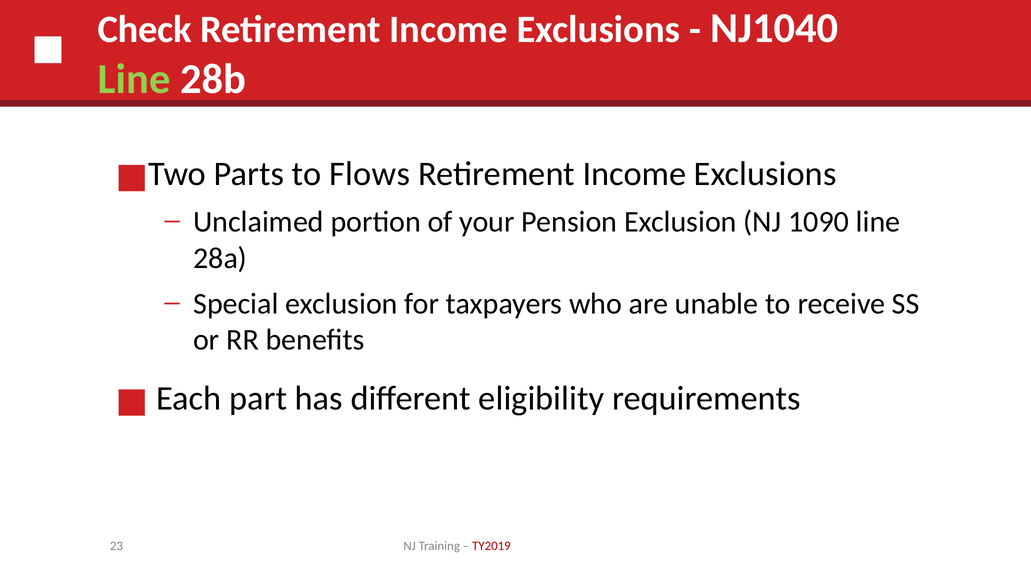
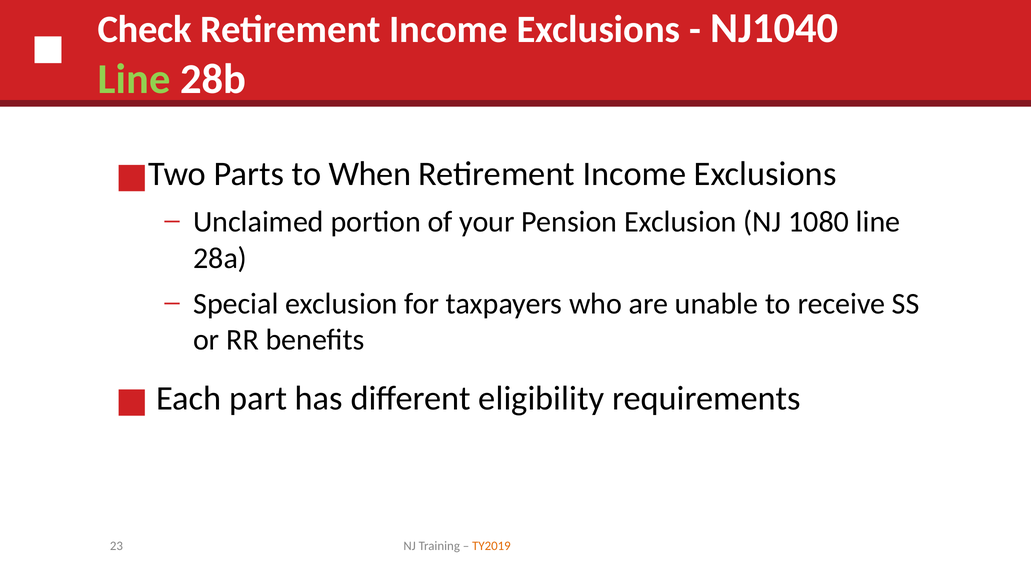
Flows: Flows -> When
1090: 1090 -> 1080
TY2019 colour: red -> orange
